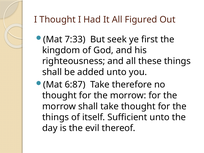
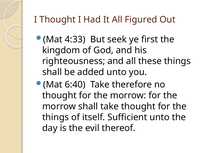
7:33: 7:33 -> 4:33
6:87: 6:87 -> 6:40
